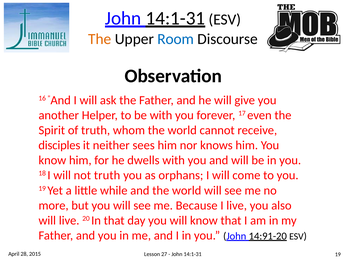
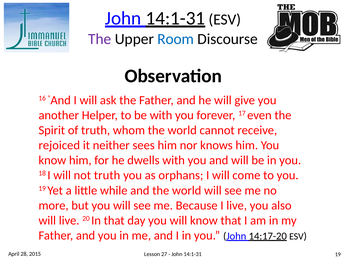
The at (100, 39) colour: orange -> purple
disciples: disciples -> rejoiced
14:91-20: 14:91-20 -> 14:17-20
